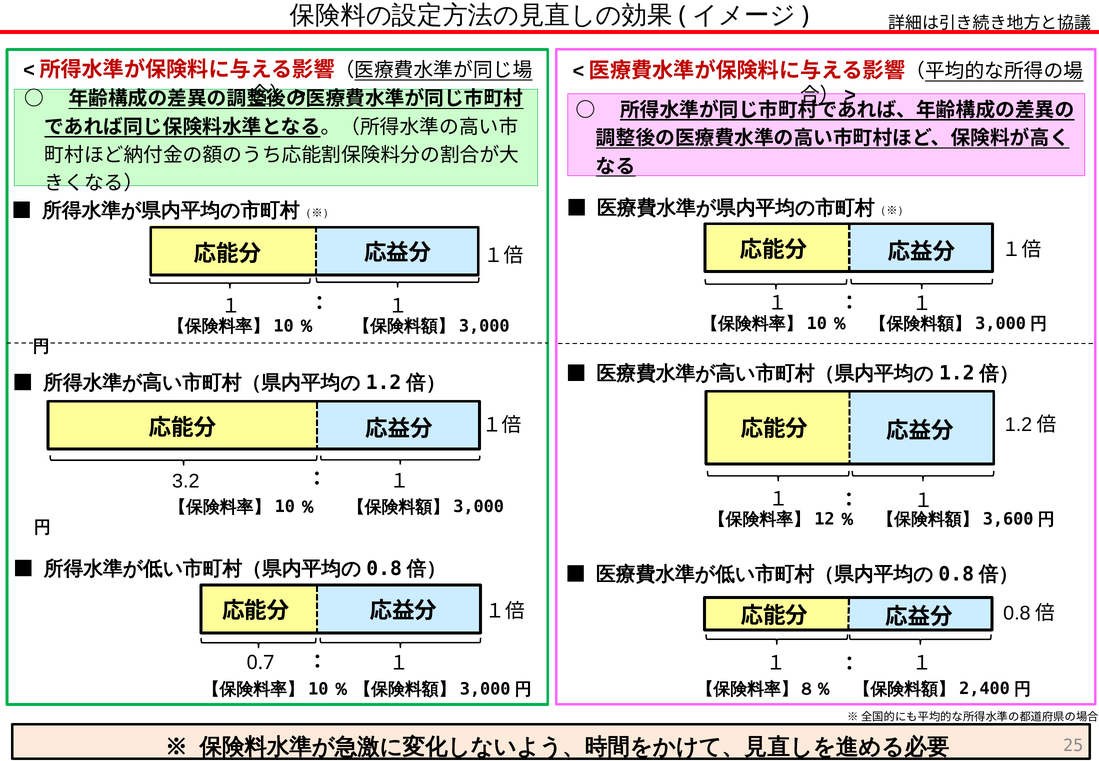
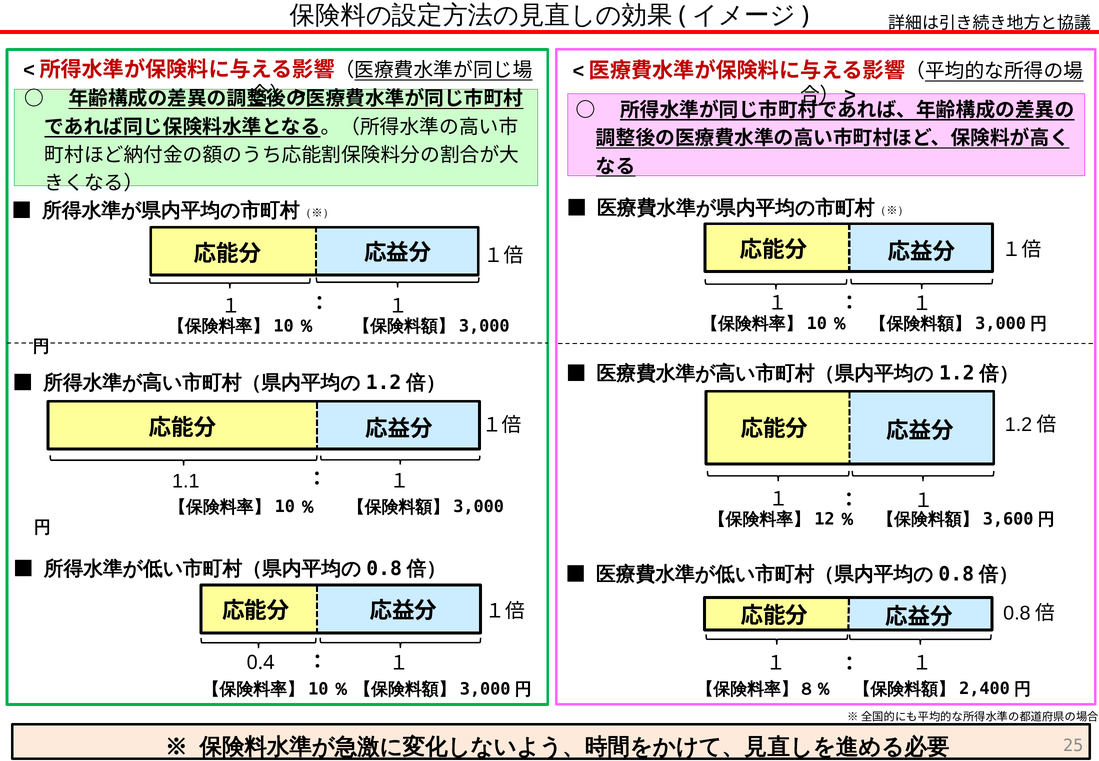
3.2: 3.2 -> 1.1
0.7: 0.7 -> 0.4
